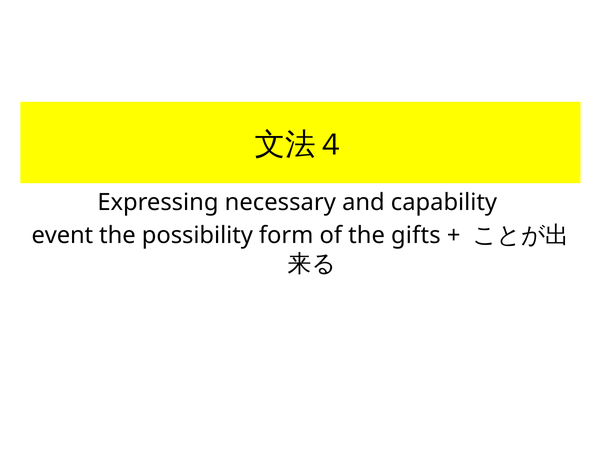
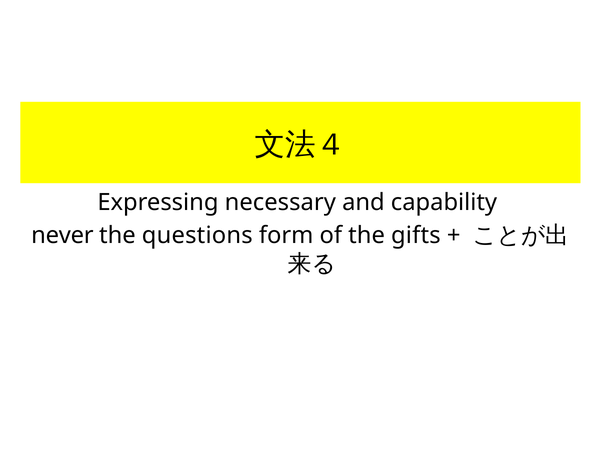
event: event -> never
possibility: possibility -> questions
